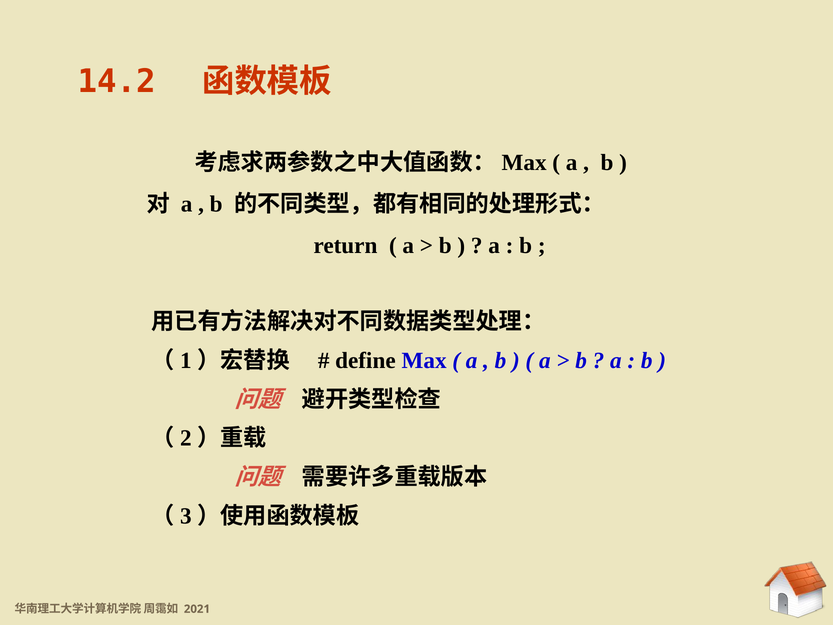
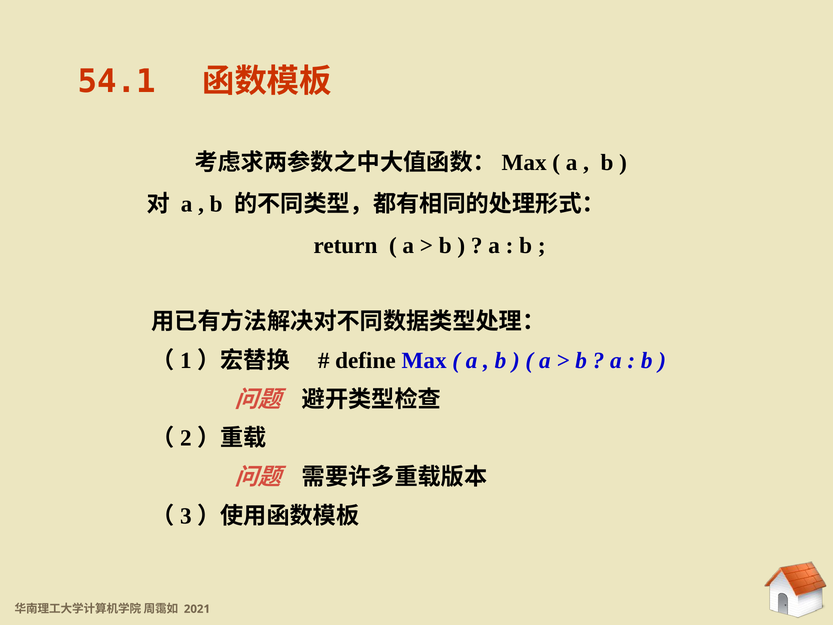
14.2: 14.2 -> 54.1
